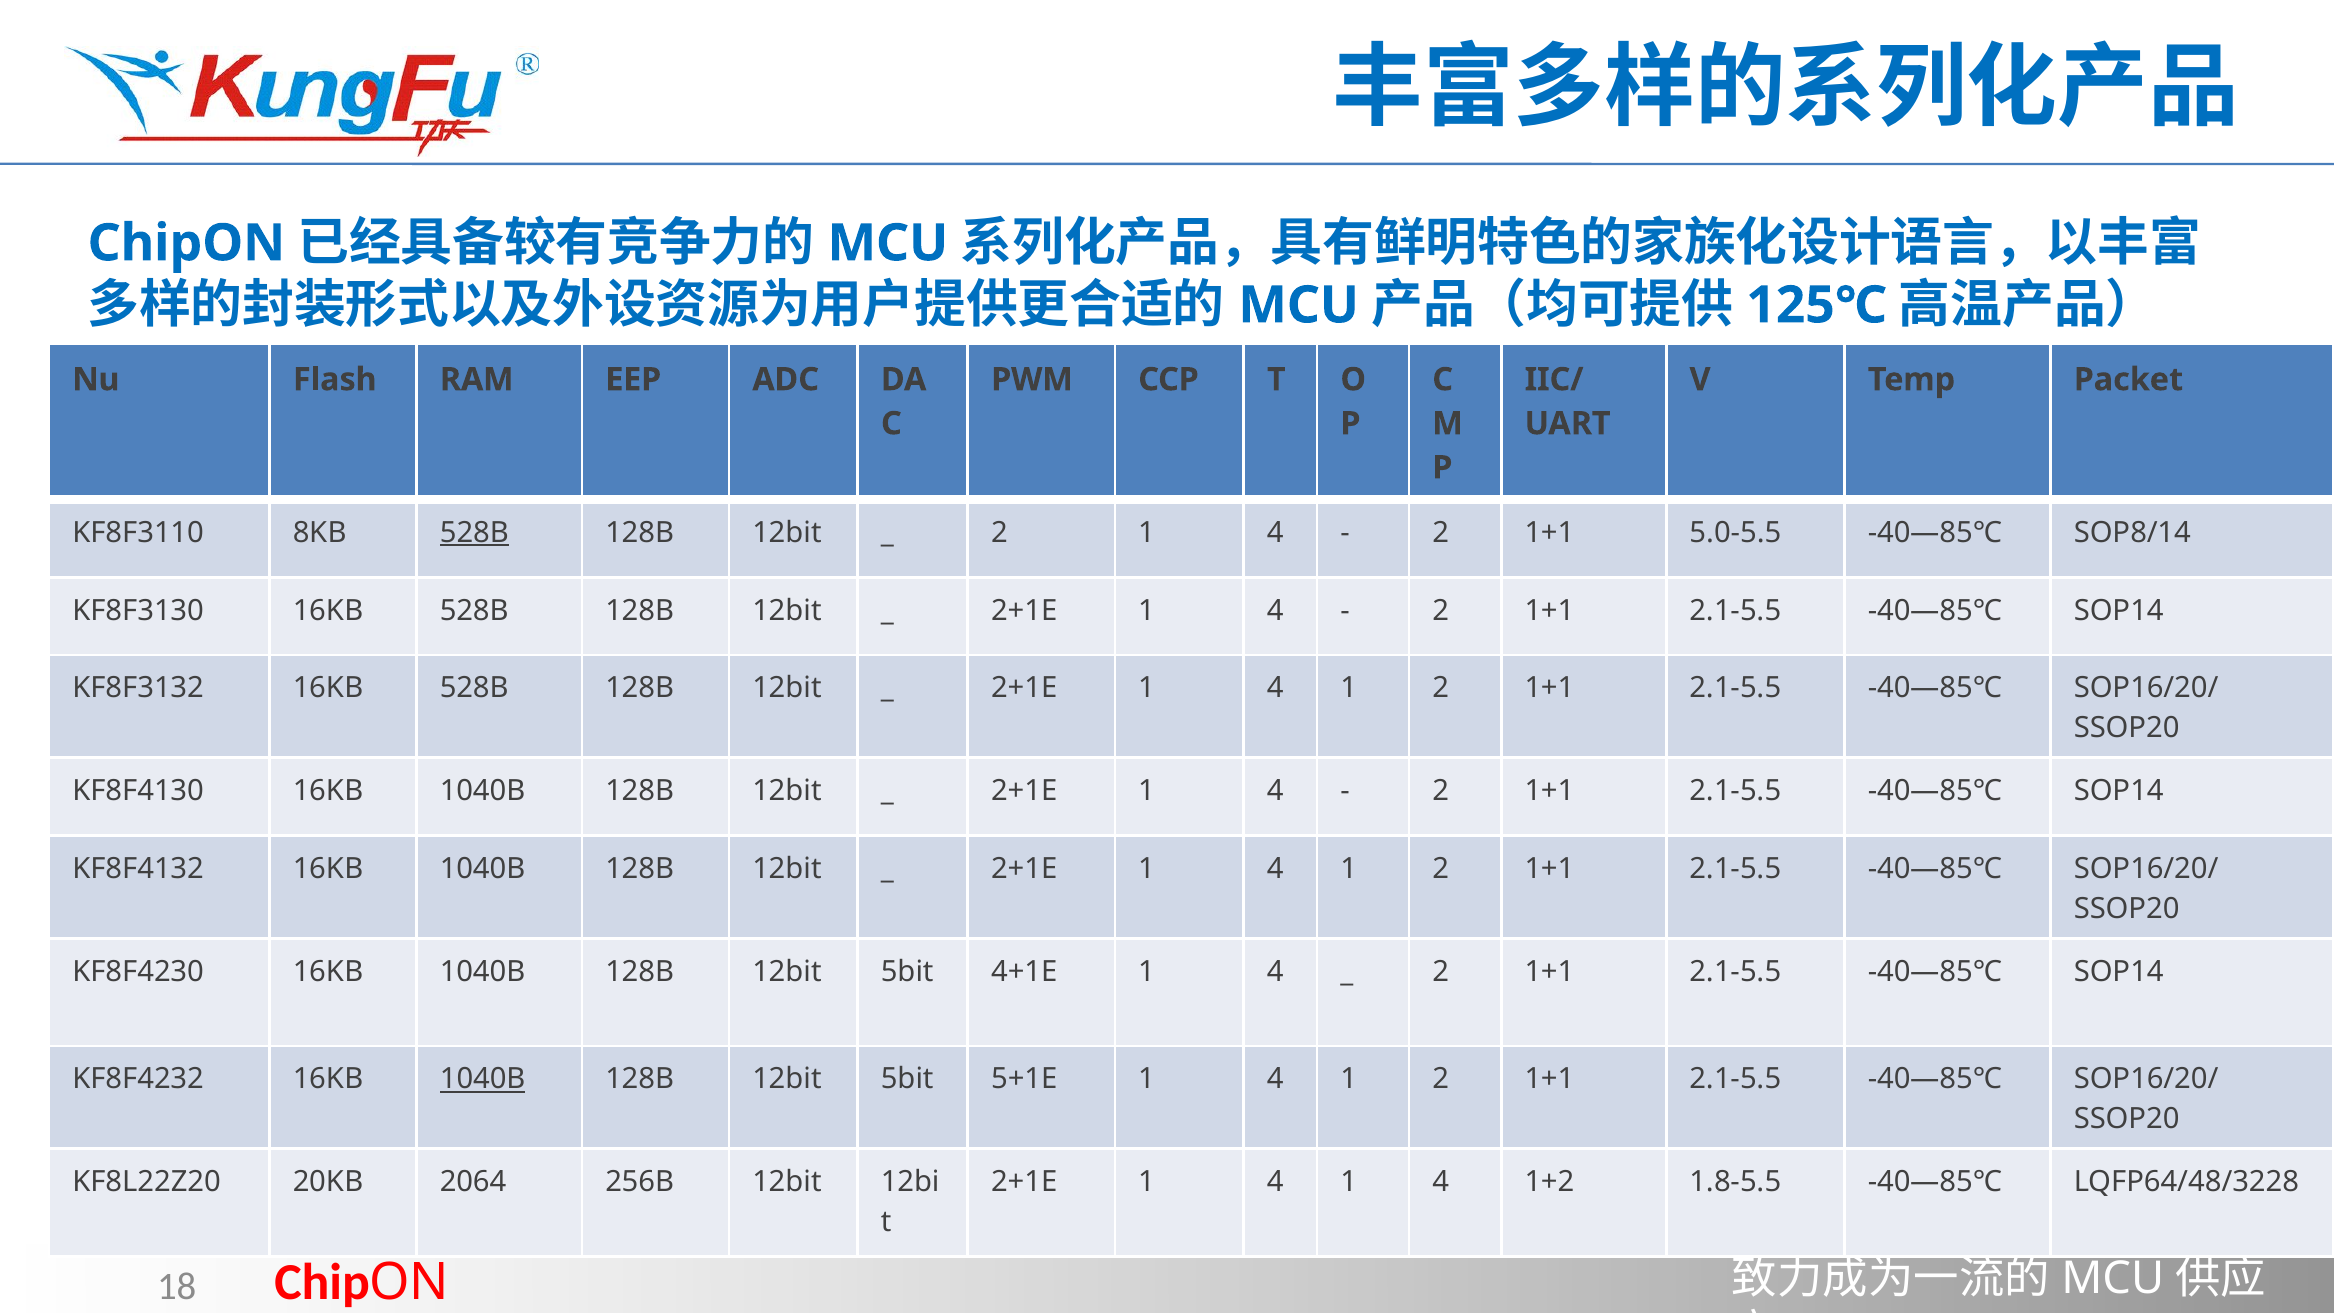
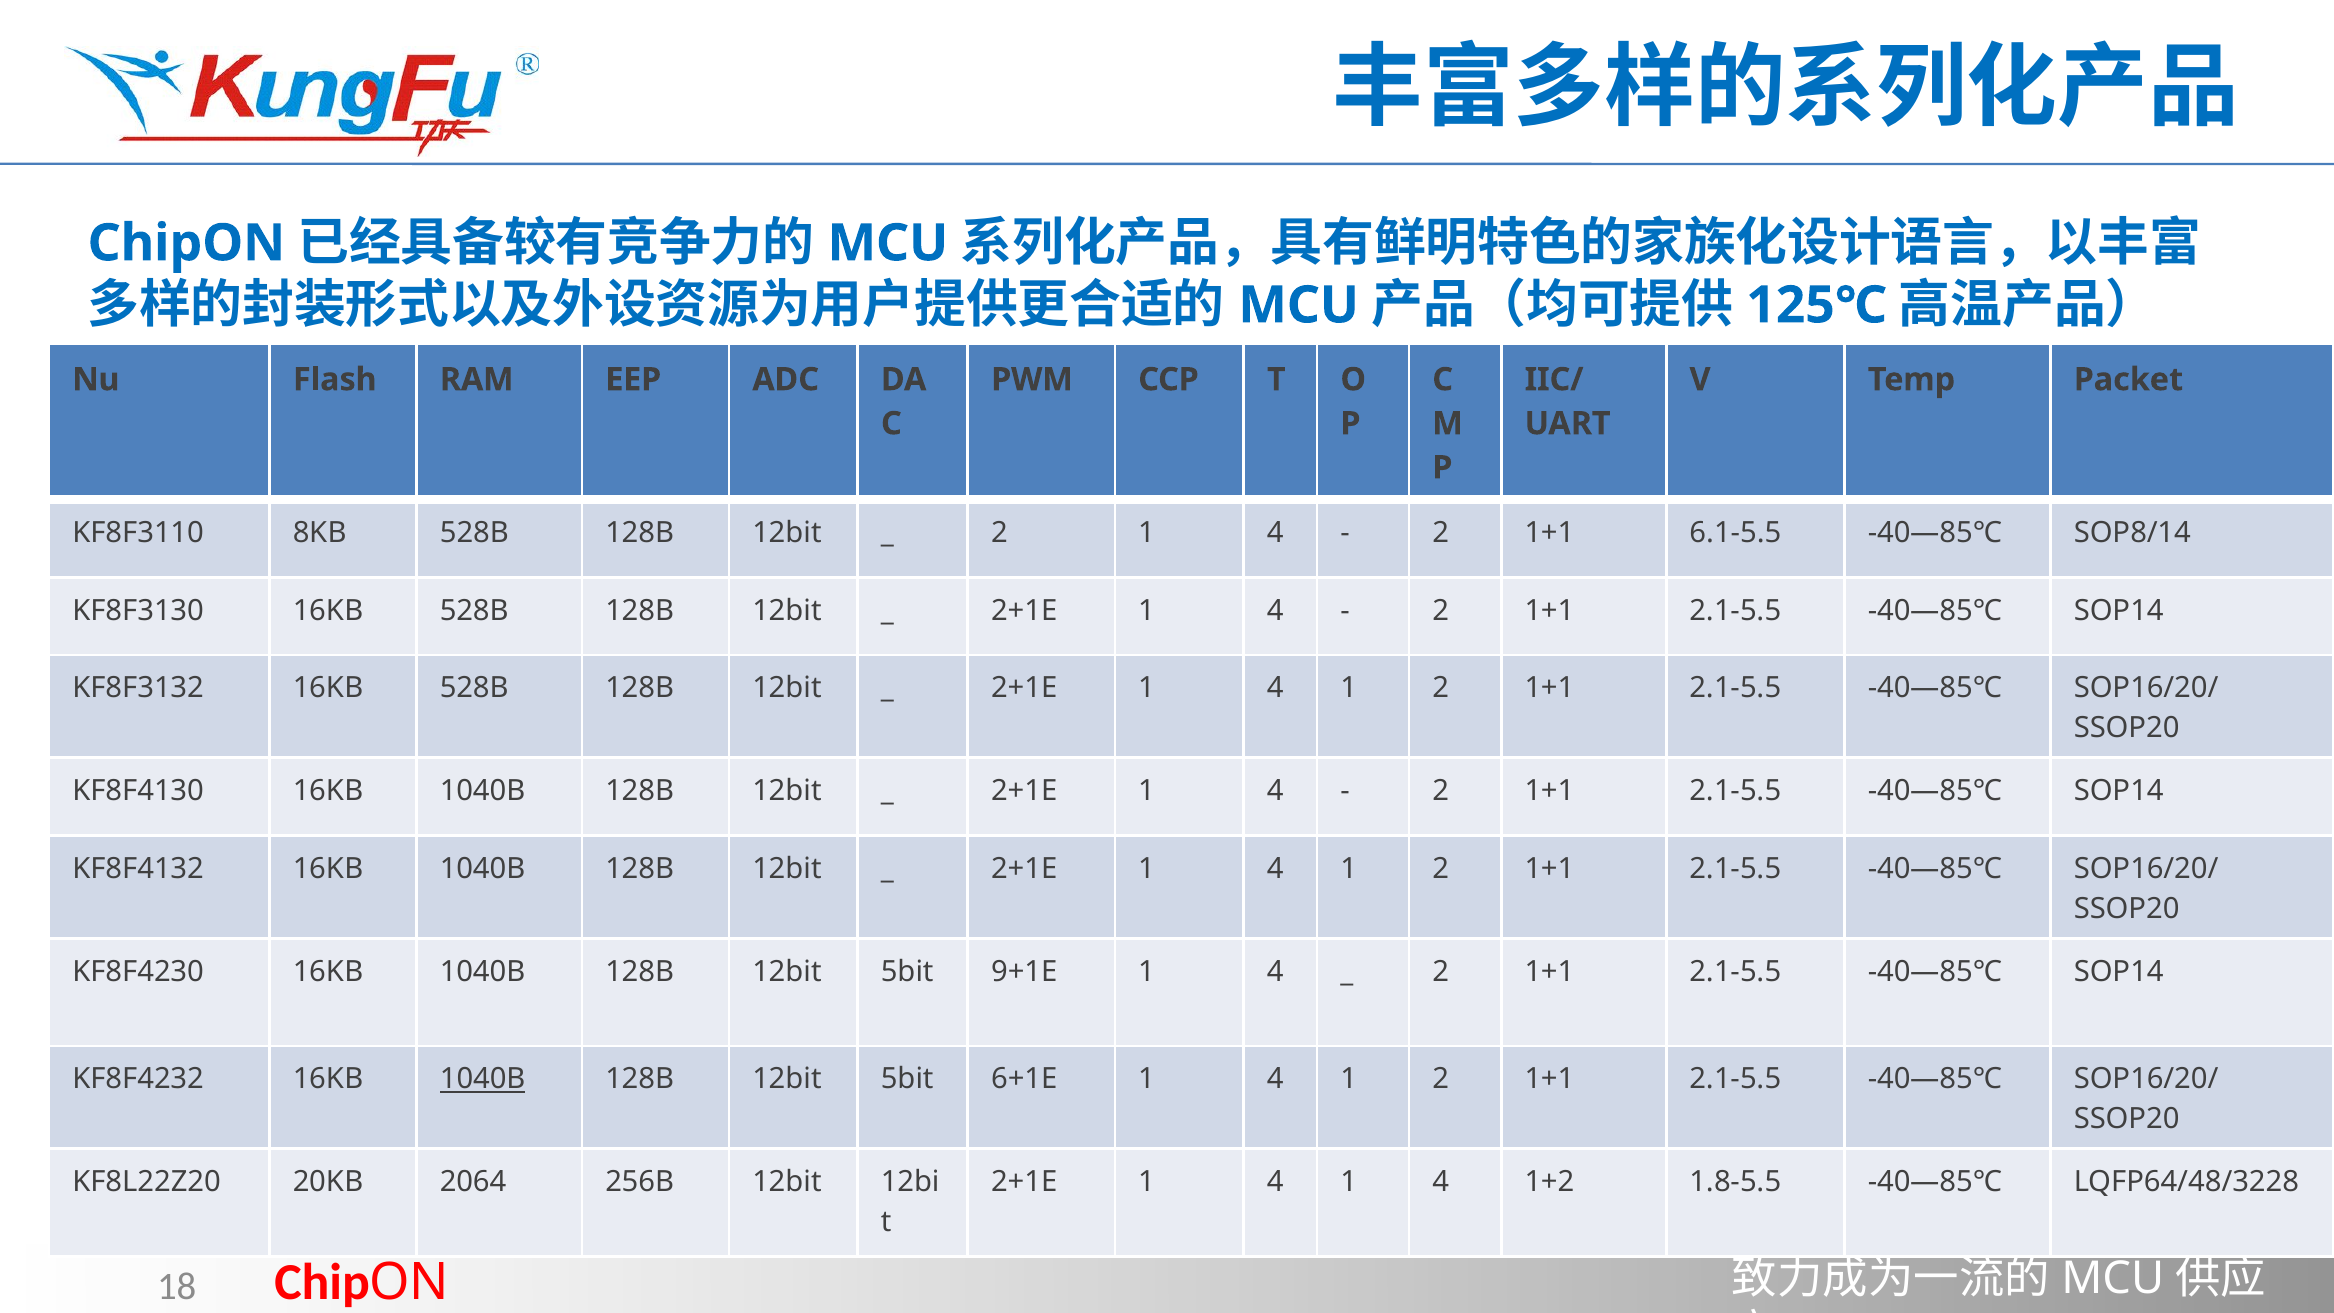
528B at (474, 533) underline: present -> none
5.0-5.5: 5.0-5.5 -> 6.1-5.5
4+1E: 4+1E -> 9+1E
5+1E: 5+1E -> 6+1E
